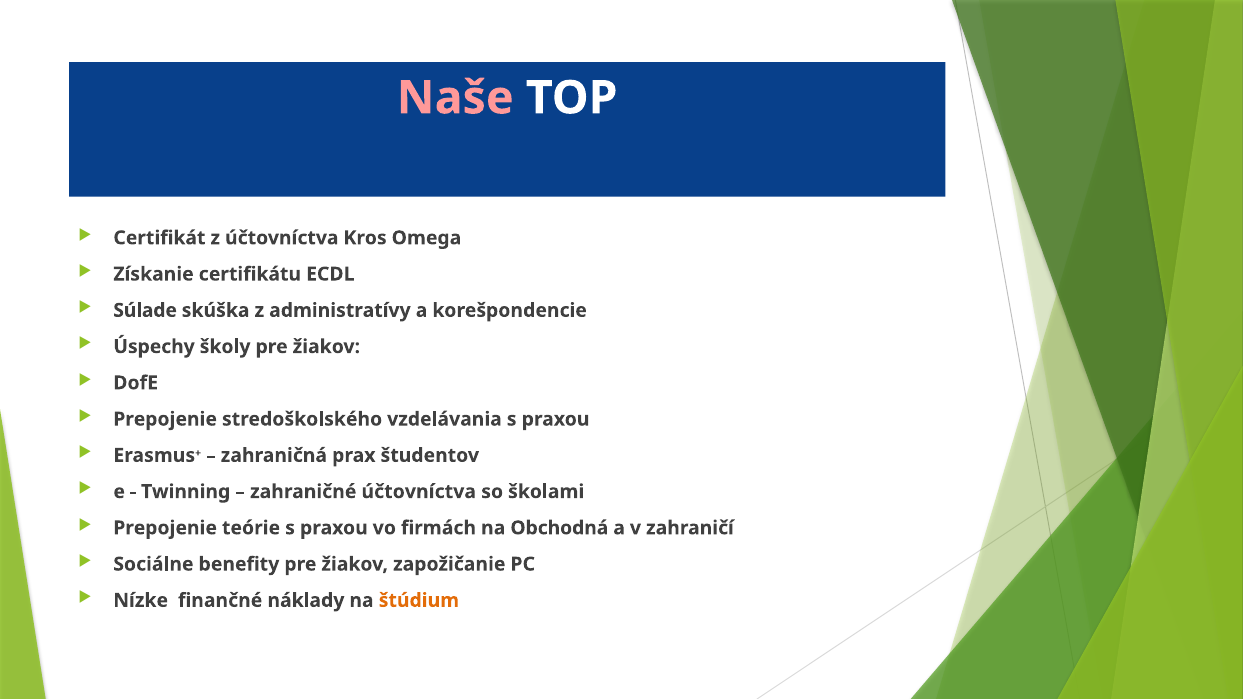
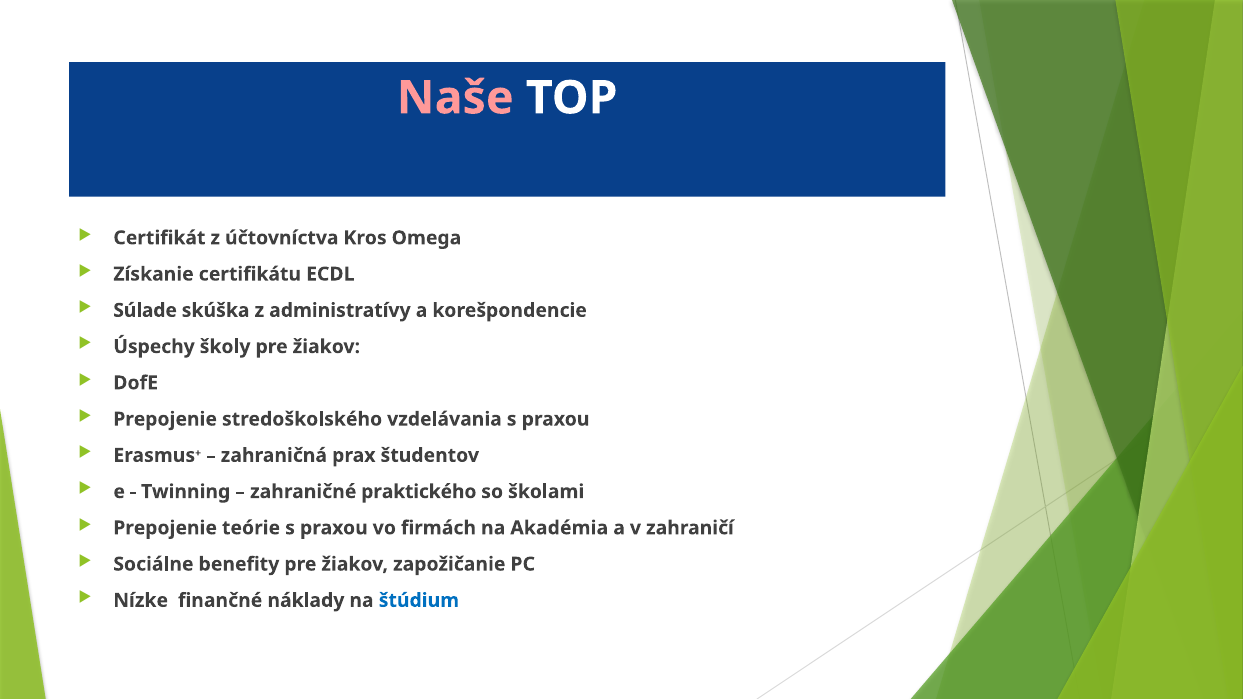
zahraničné účtovníctva: účtovníctva -> praktického
Obchodná: Obchodná -> Akadémia
štúdium colour: orange -> blue
